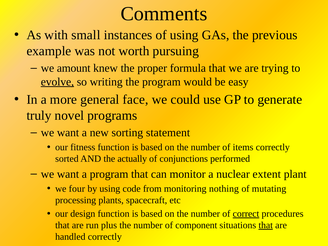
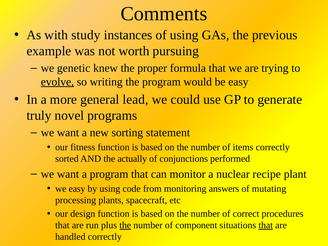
small: small -> study
amount: amount -> genetic
face: face -> lead
extent: extent -> recipe
we four: four -> easy
nothing: nothing -> answers
correct underline: present -> none
the at (125, 225) underline: none -> present
